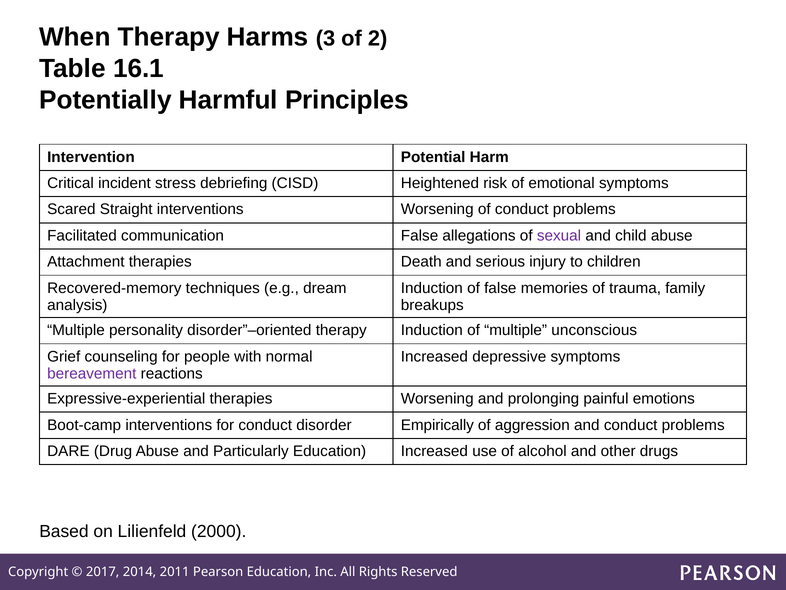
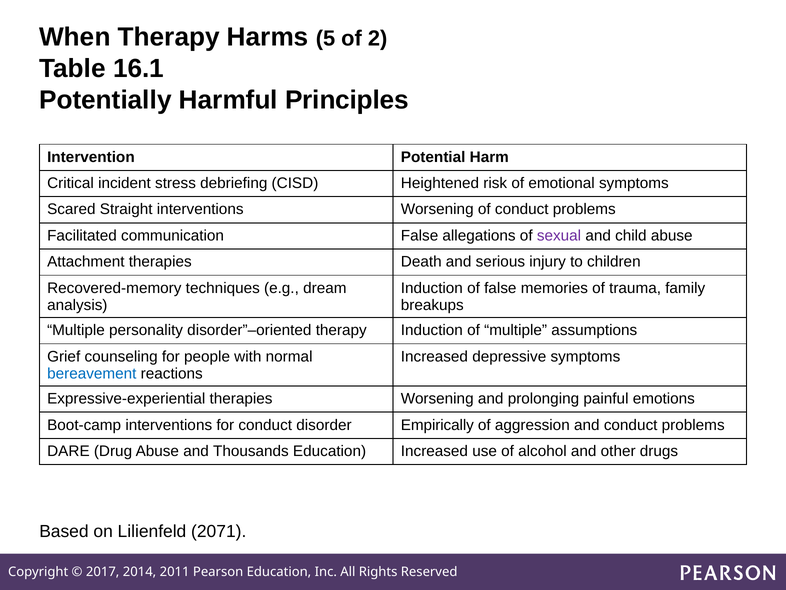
3: 3 -> 5
unconscious: unconscious -> assumptions
bereavement colour: purple -> blue
Particularly: Particularly -> Thousands
2000: 2000 -> 2071
